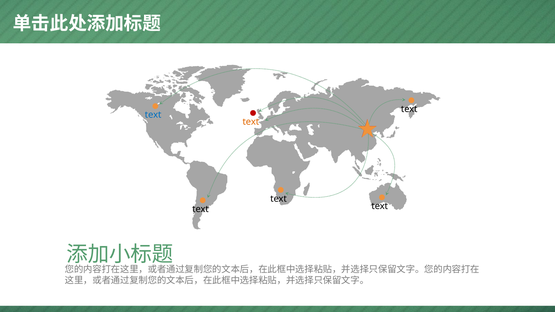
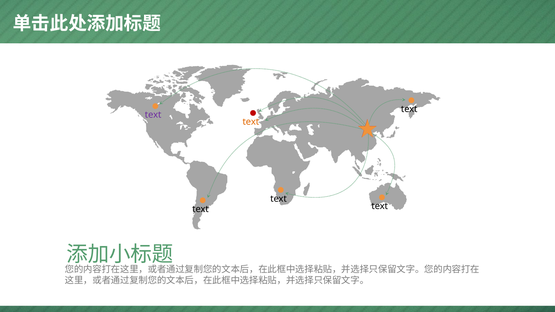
text at (153, 115) colour: blue -> purple
